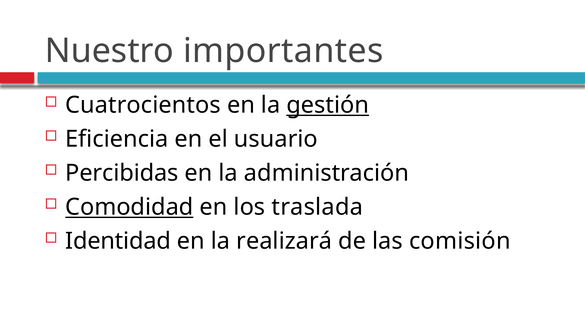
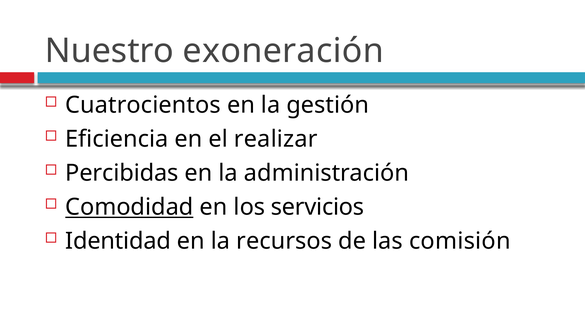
importantes: importantes -> exoneración
gestión underline: present -> none
usuario: usuario -> realizar
traslada: traslada -> servicios
realizará: realizará -> recursos
